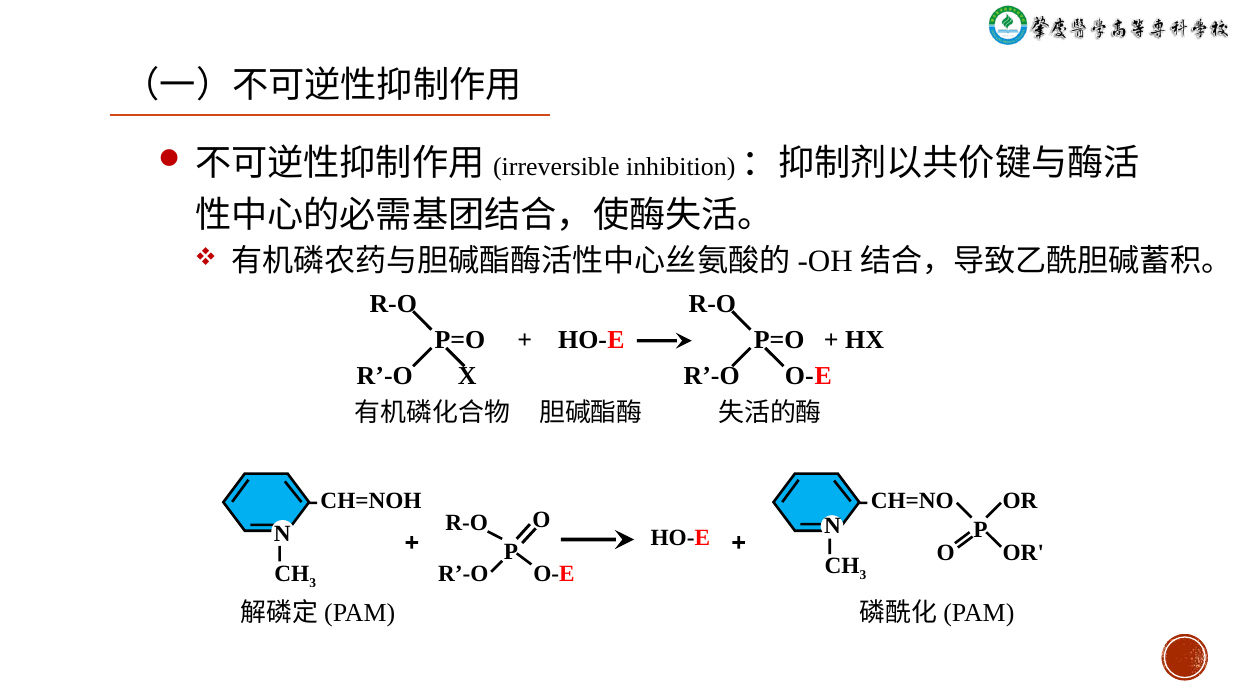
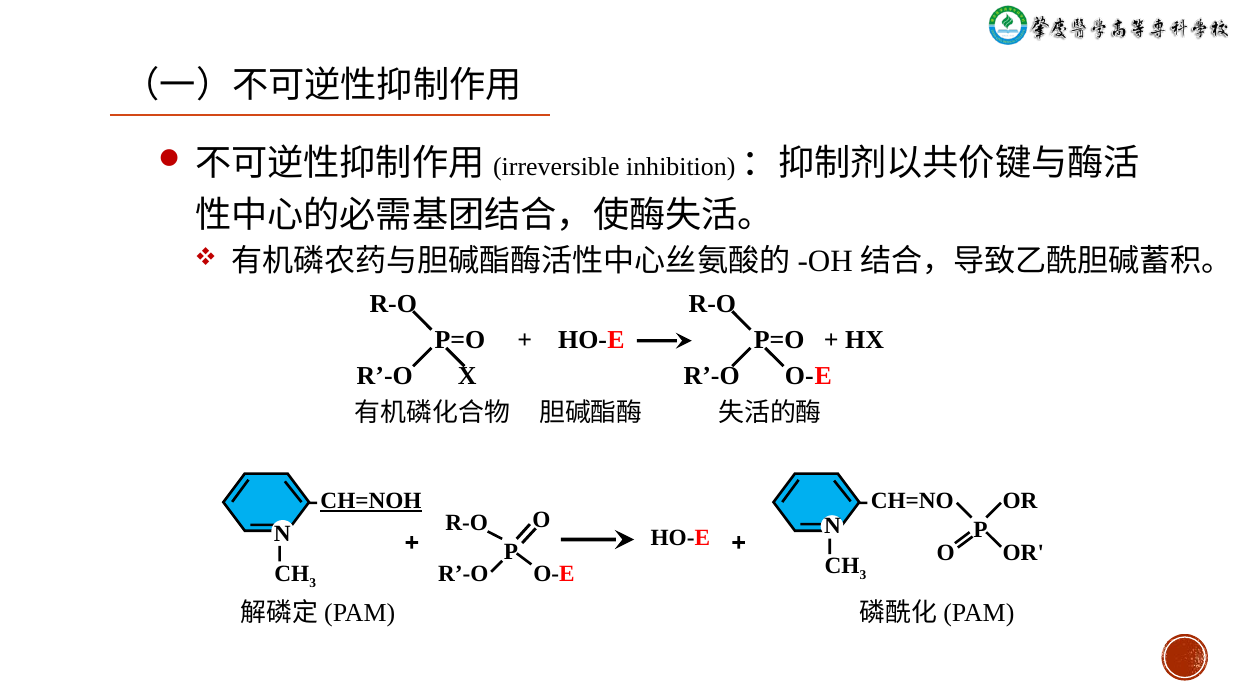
CH=NOH underline: none -> present
